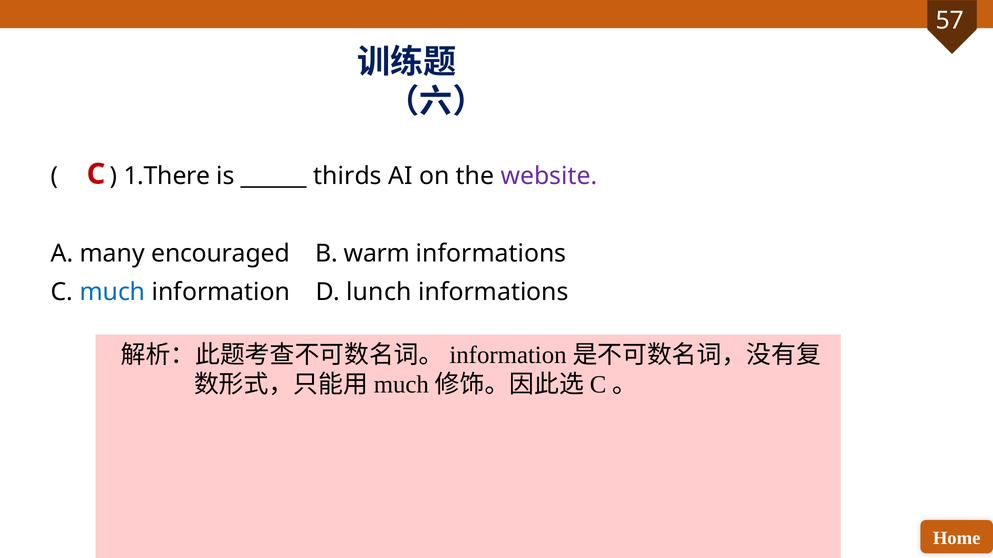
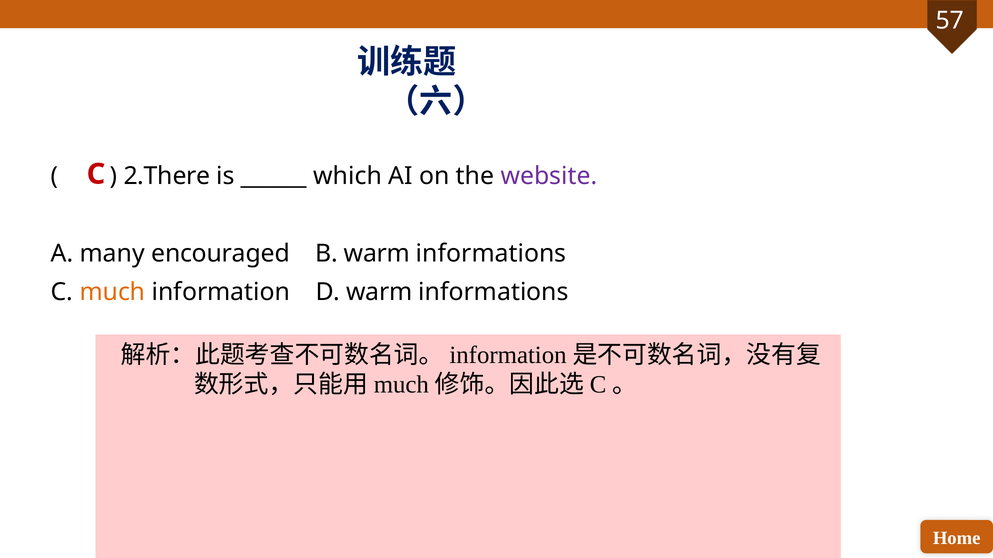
1.There: 1.There -> 2.There
thirds: thirds -> which
much colour: blue -> orange
D lunch: lunch -> warm
